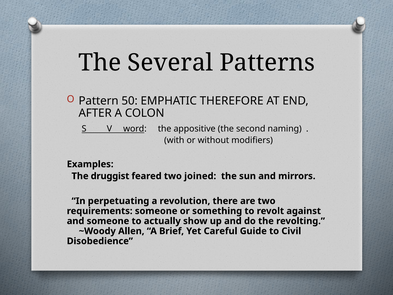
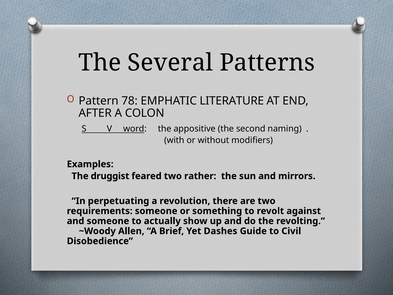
50: 50 -> 78
THEREFORE: THEREFORE -> LITERATURE
joined: joined -> rather
Careful: Careful -> Dashes
